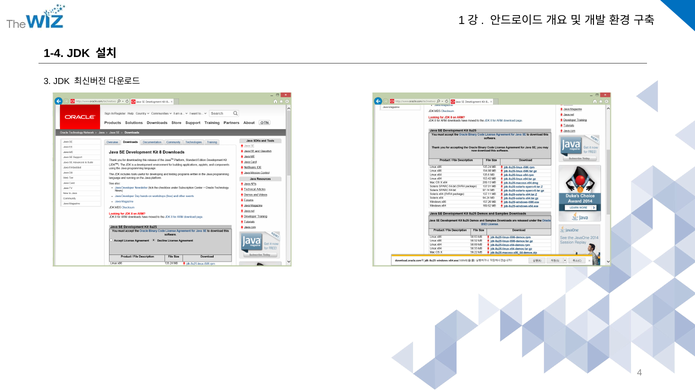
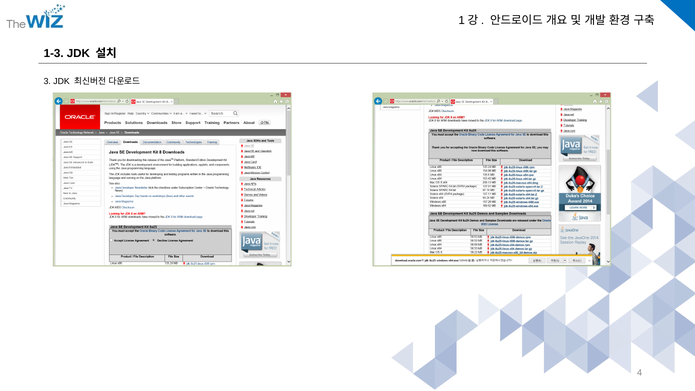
1-4: 1-4 -> 1-3
